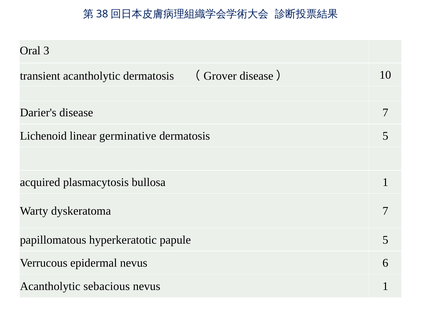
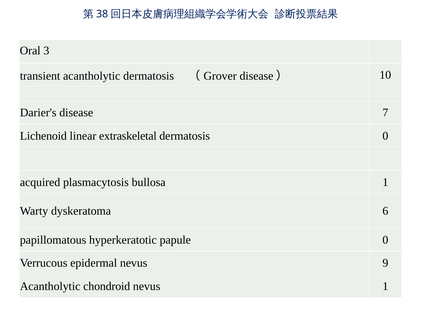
germinative: germinative -> extraskeletal
dermatosis 5: 5 -> 0
dyskeratoma 7: 7 -> 6
papule 5: 5 -> 0
6: 6 -> 9
sebacious: sebacious -> chondroid
